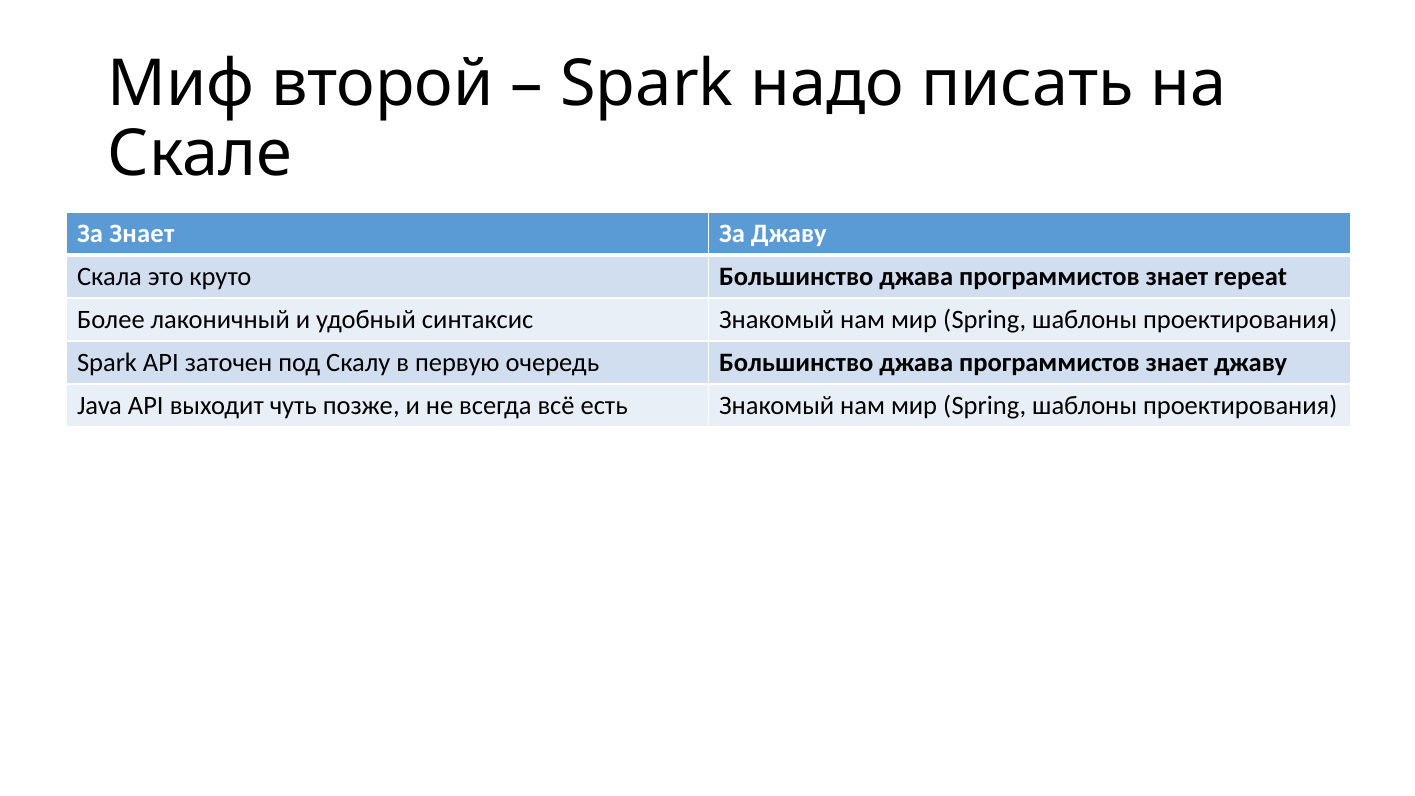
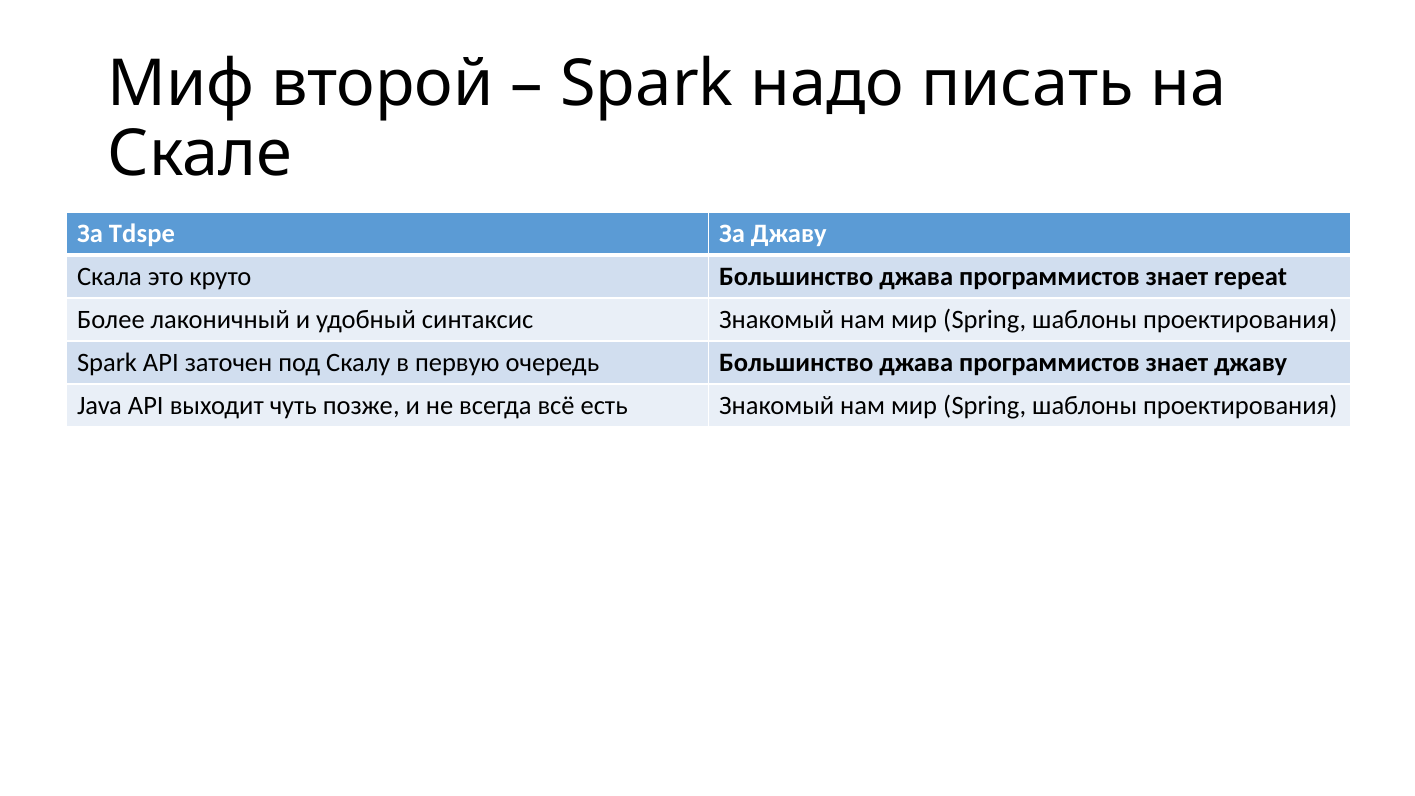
За Знает: Знает -> Tdspe
